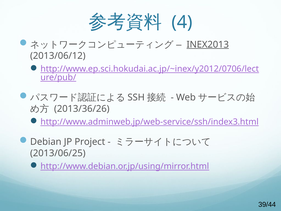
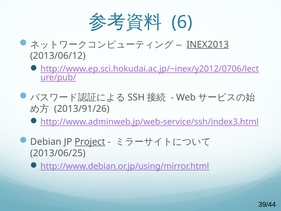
4: 4 -> 6
2013/36/26: 2013/36/26 -> 2013/91/26
Project underline: none -> present
